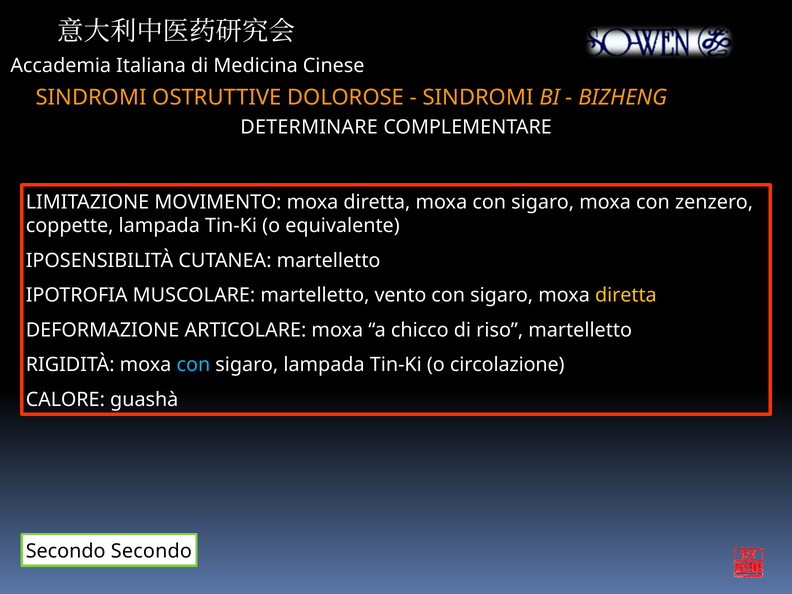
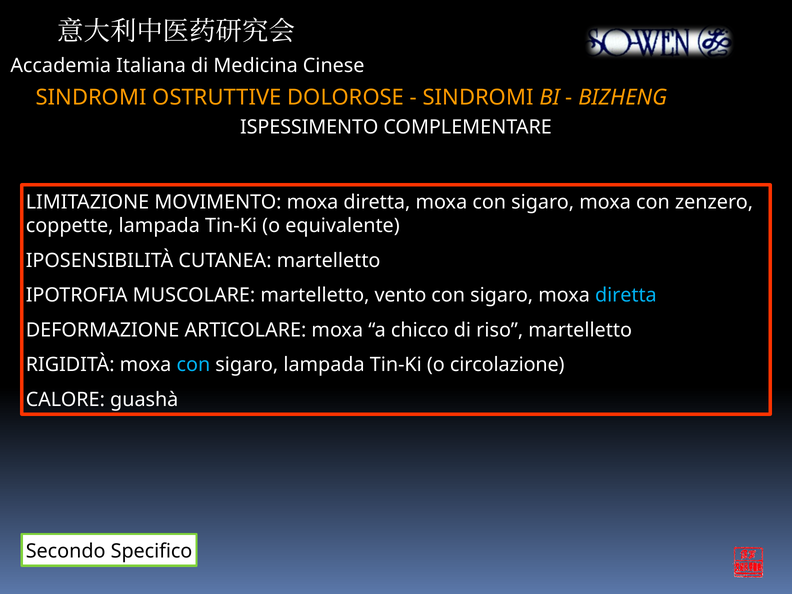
DETERMINARE: DETERMINARE -> ISPESSIMENTO
diretta at (626, 295) colour: yellow -> light blue
Secondo Secondo: Secondo -> Specifico
